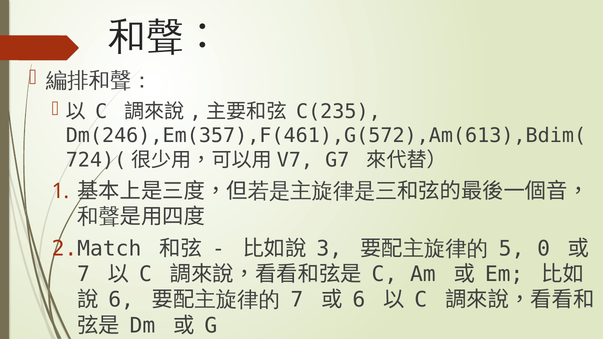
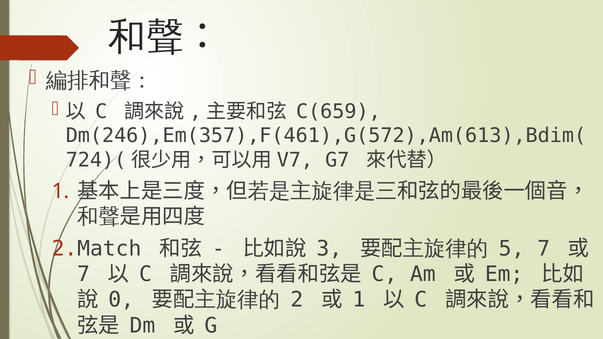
C(235: C(235 -> C(659
5 0: 0 -> 7
6 at (121, 300): 6 -> 0
7 at (297, 300): 7 -> 2
6 at (359, 300): 6 -> 1
